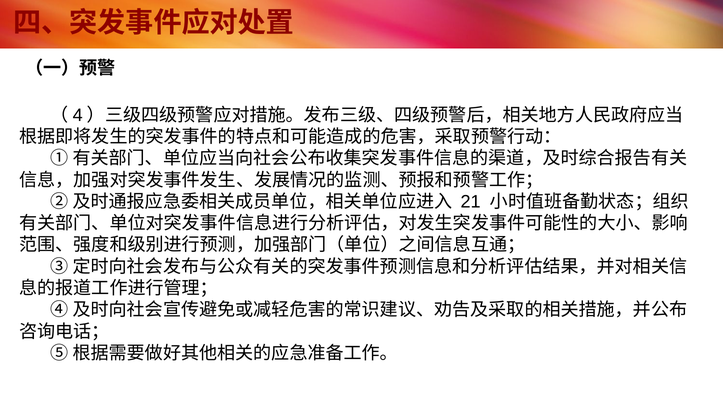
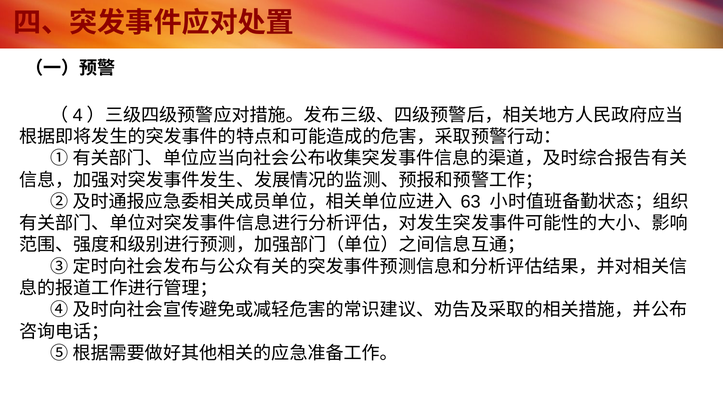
21: 21 -> 63
